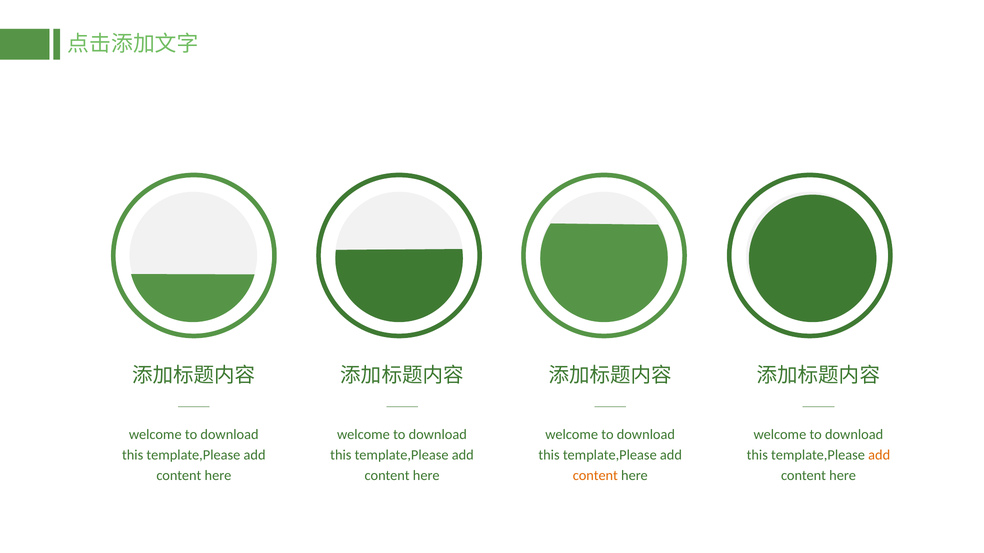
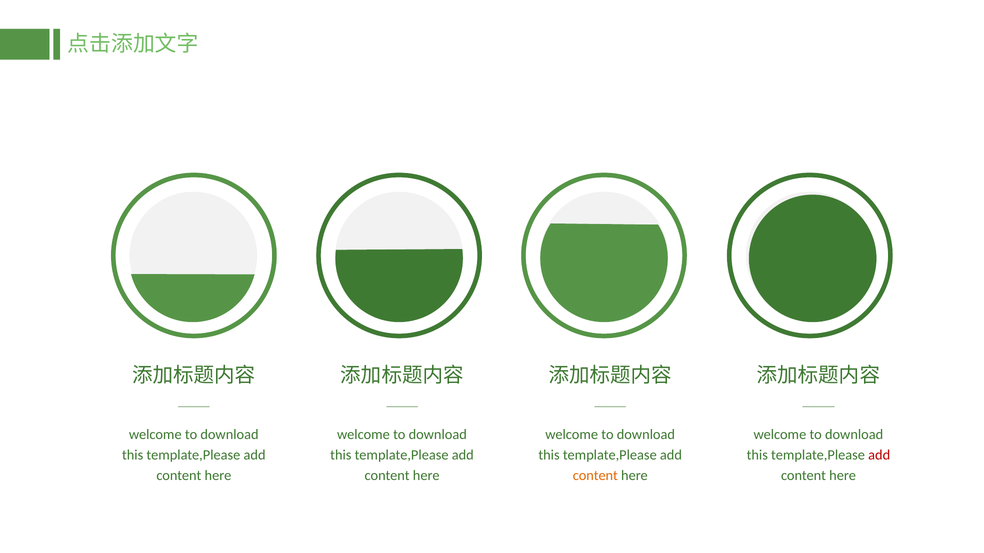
add at (879, 455) colour: orange -> red
